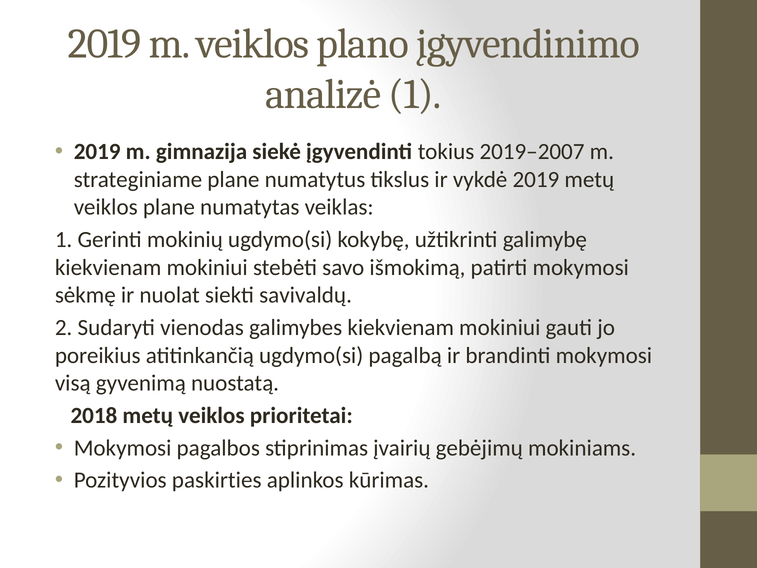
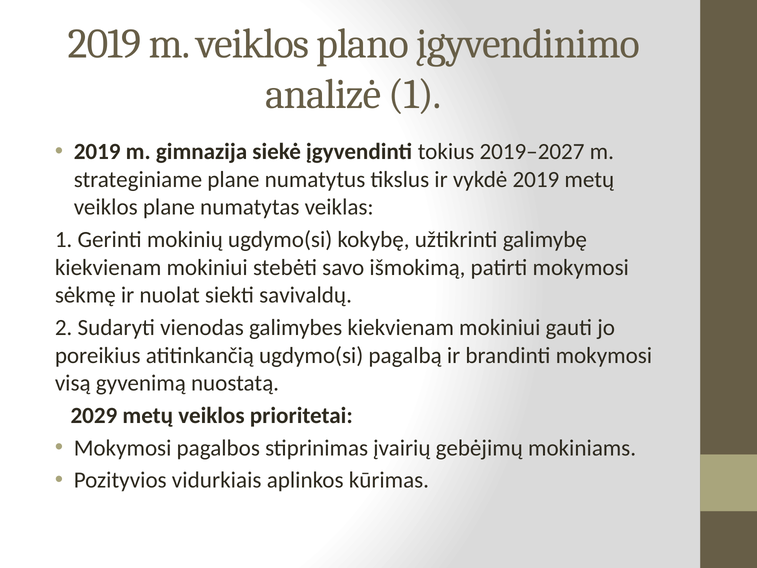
2019–2007: 2019–2007 -> 2019–2027
2018: 2018 -> 2029
paskirties: paskirties -> vidurkiais
